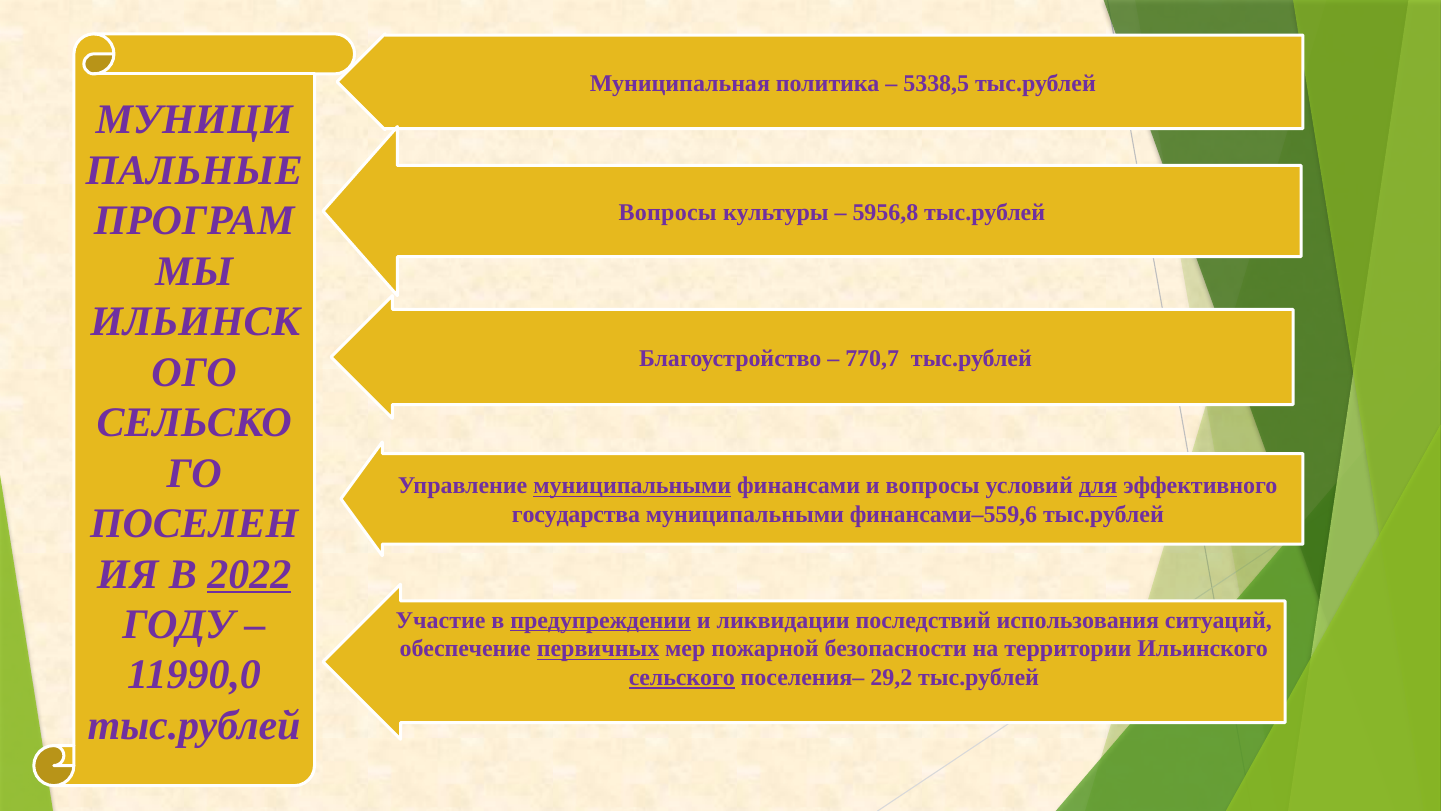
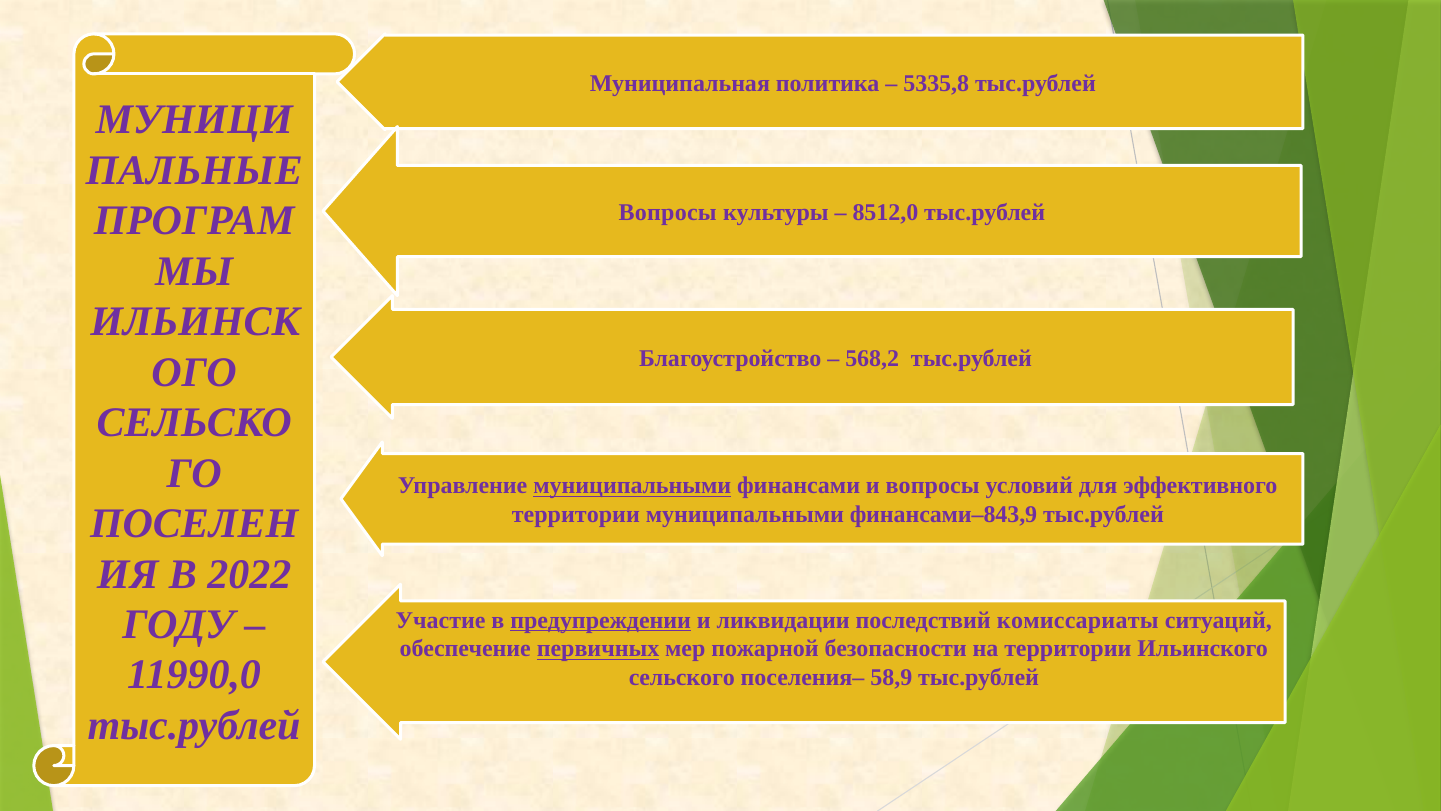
5338,5: 5338,5 -> 5335,8
5956,8: 5956,8 -> 8512,0
770,7: 770,7 -> 568,2
для underline: present -> none
государства at (576, 515): государства -> территории
финансами–559,6: финансами–559,6 -> финансами–843,9
2022 underline: present -> none
использования: использования -> комиссариаты
сельского underline: present -> none
29,2: 29,2 -> 58,9
